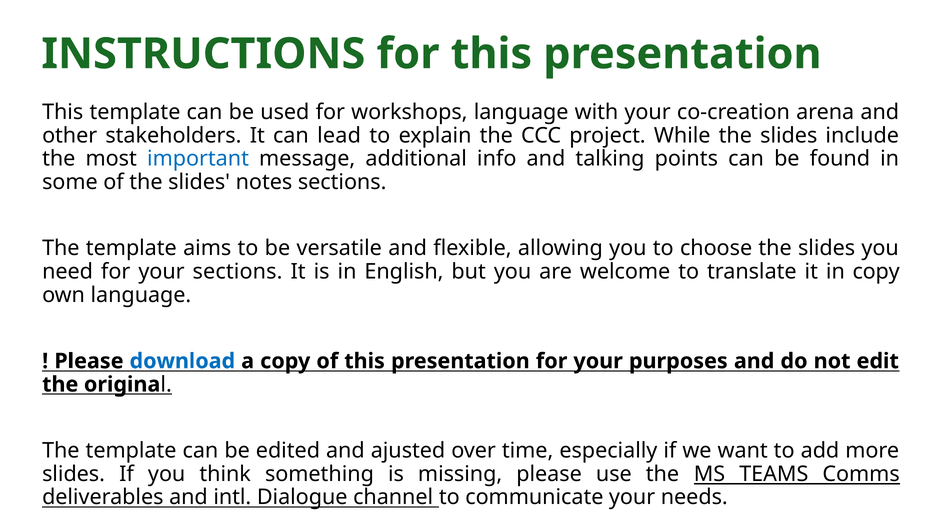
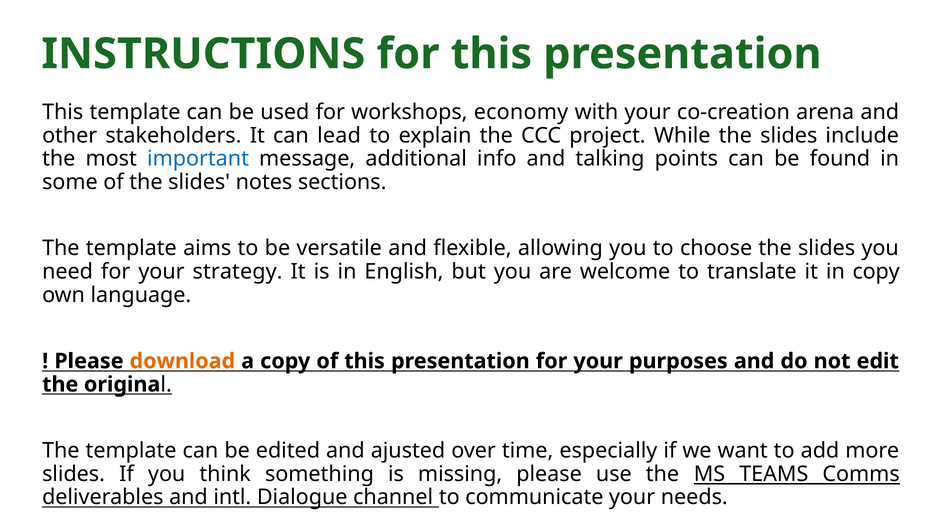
workshops language: language -> economy
your sections: sections -> strategy
download colour: blue -> orange
